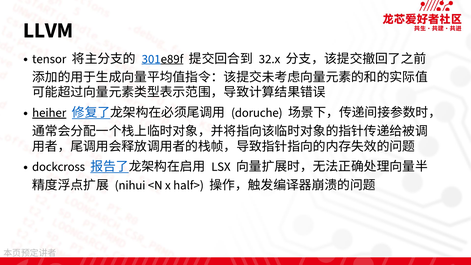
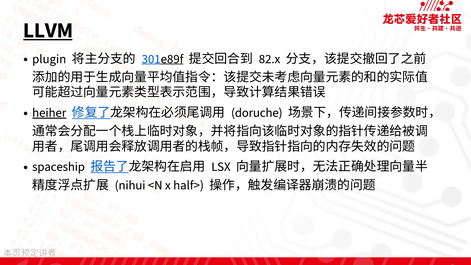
LLVM underline: none -> present
tensor: tensor -> plugin
32.x: 32.x -> 82.x
dockcross: dockcross -> spaceship
